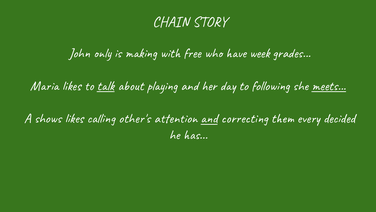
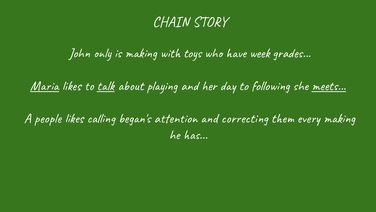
free: free -> toys
Maria underline: none -> present
shows: shows -> people
other's: other's -> began's
and at (209, 118) underline: present -> none
every decided: decided -> making
